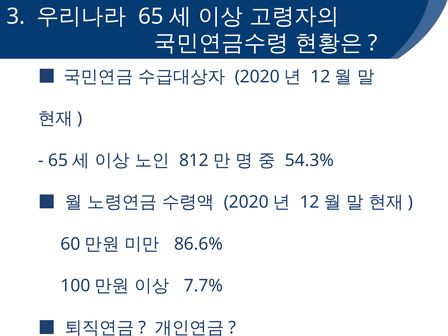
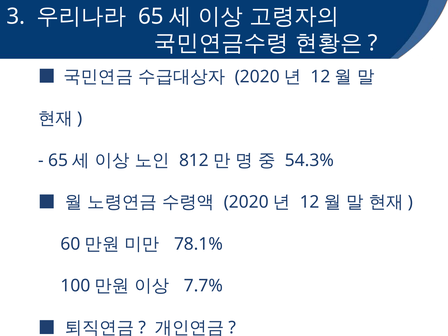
86.6%: 86.6% -> 78.1%
